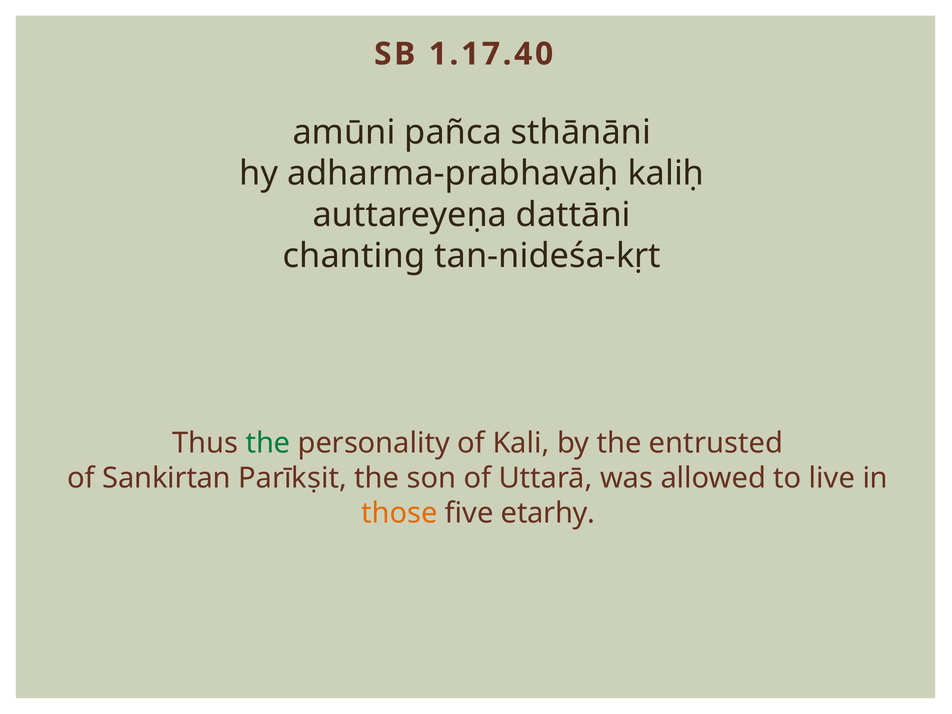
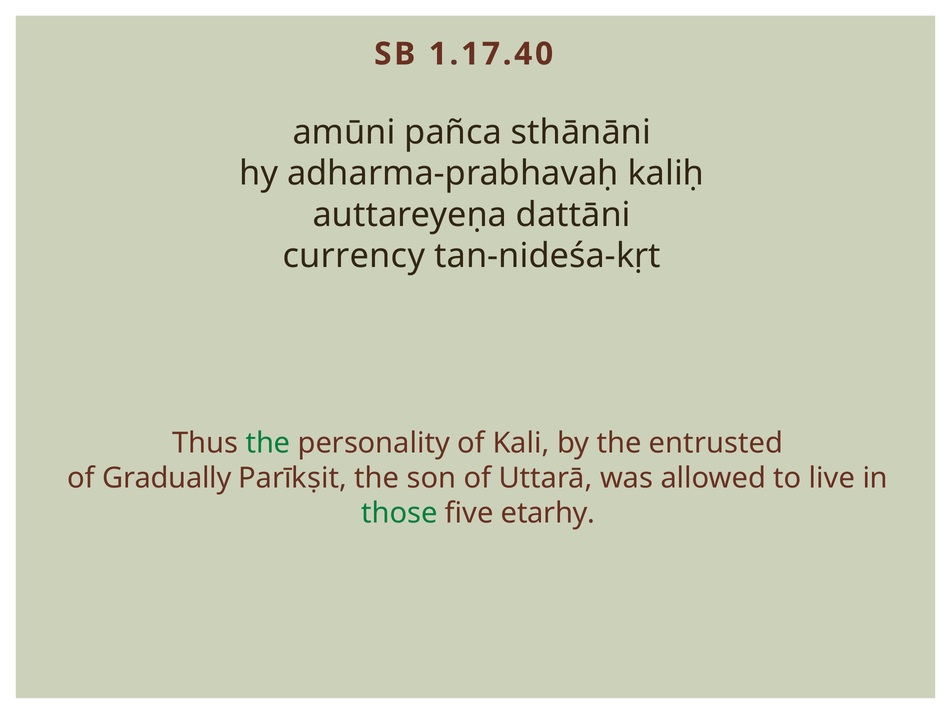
chanting: chanting -> currency
Sankirtan: Sankirtan -> Gradually
those colour: orange -> green
